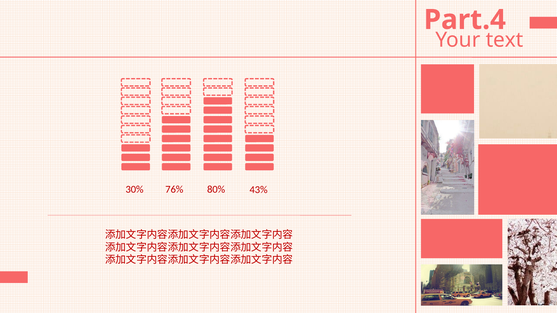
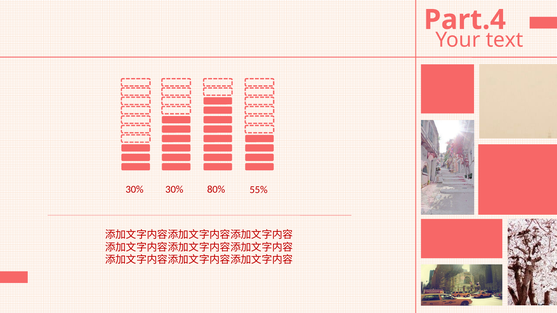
30% 76%: 76% -> 30%
43%: 43% -> 55%
